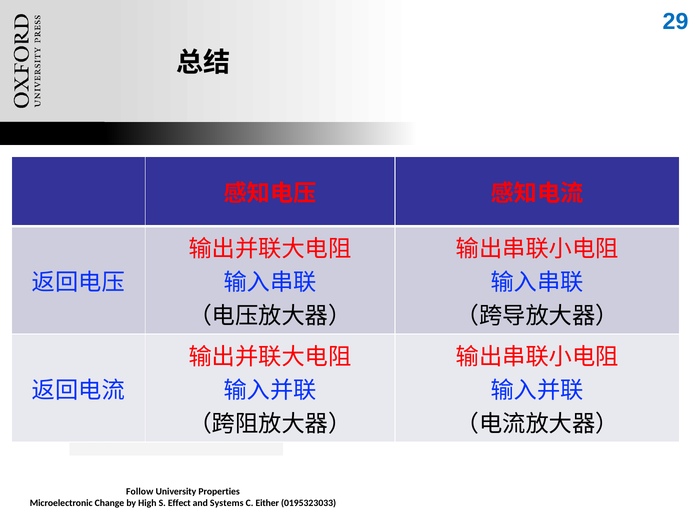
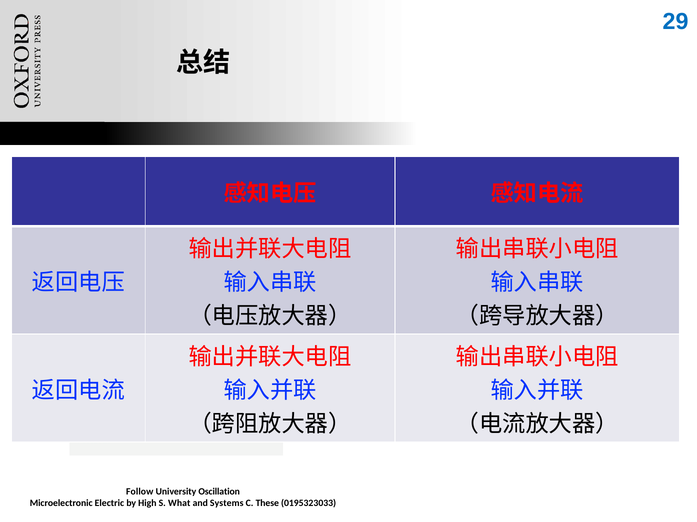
Properties: Properties -> Oscillation
Change: Change -> Electric
Effect: Effect -> What
Either: Either -> These
